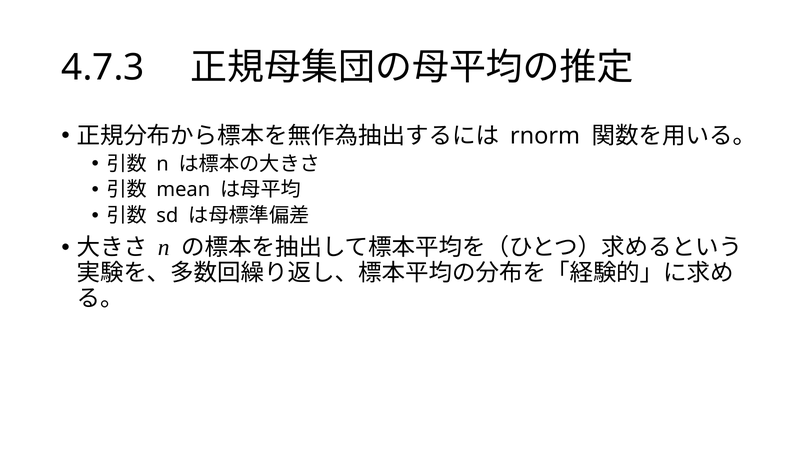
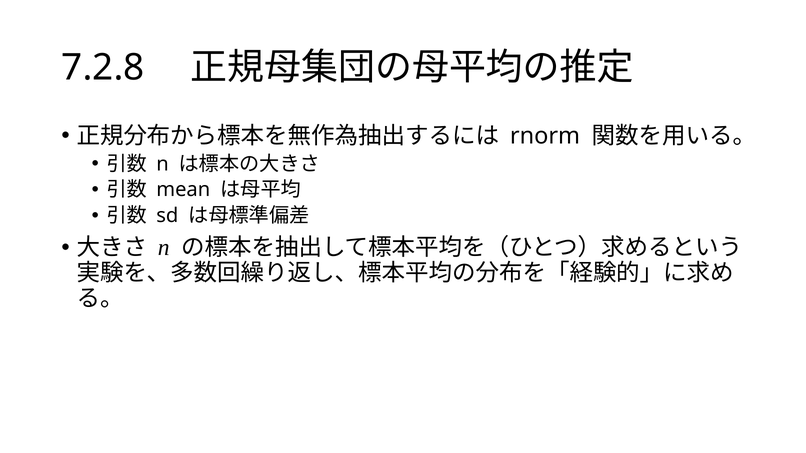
4.7.3: 4.7.3 -> 7.2.8
